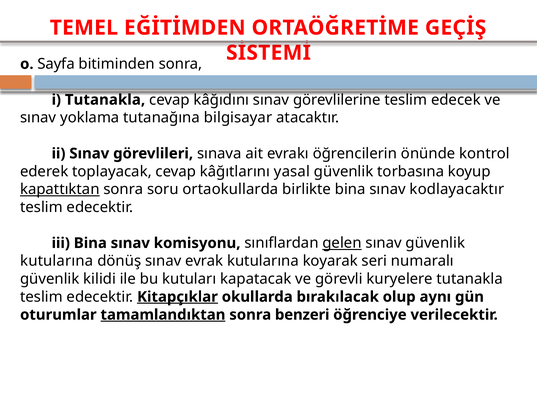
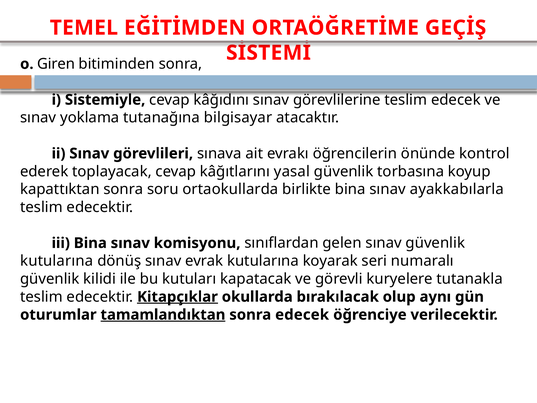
Sayfa: Sayfa -> Giren
i Tutanakla: Tutanakla -> Sistemiyle
kapattıktan underline: present -> none
kodlayacaktır: kodlayacaktır -> ayakkabılarla
gelen underline: present -> none
sonra benzeri: benzeri -> edecek
